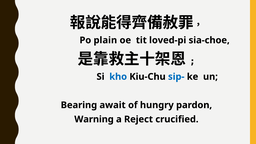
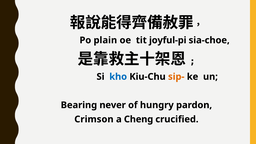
loved-pi: loved-pi -> joyful-pi
sip- colour: blue -> orange
await: await -> never
Warning: Warning -> Crimson
Reject: Reject -> Cheng
